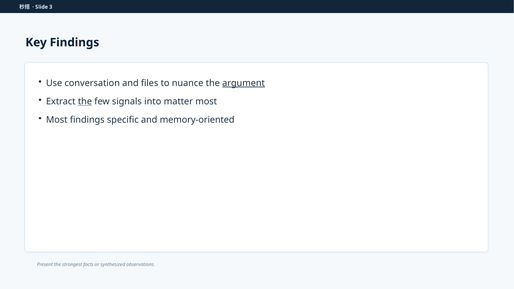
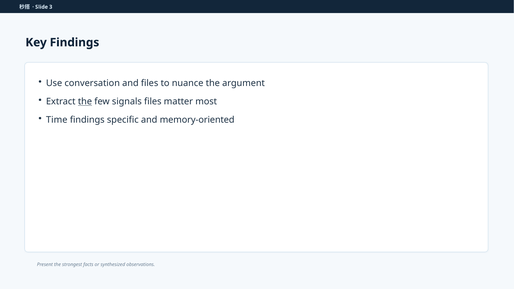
argument underline: present -> none
signals into: into -> files
Most at (57, 120): Most -> Time
